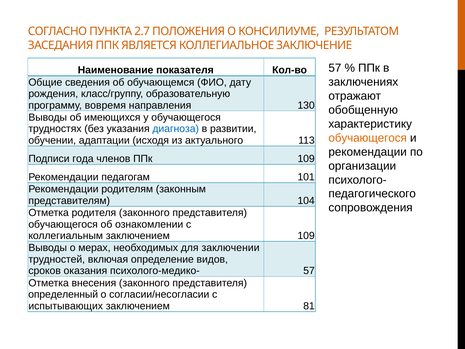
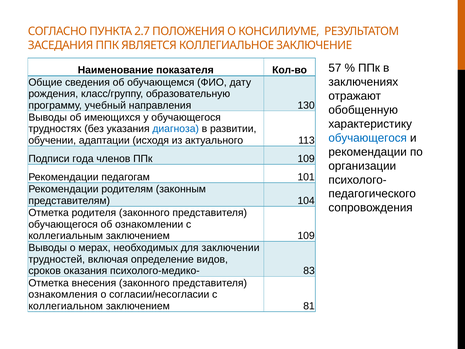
вовремя: вовремя -> учебный
обучающегося at (368, 138) colour: orange -> blue
психолого-медико- 57: 57 -> 83
определенный: определенный -> ознакомления
испытывающих: испытывающих -> коллегиальном
